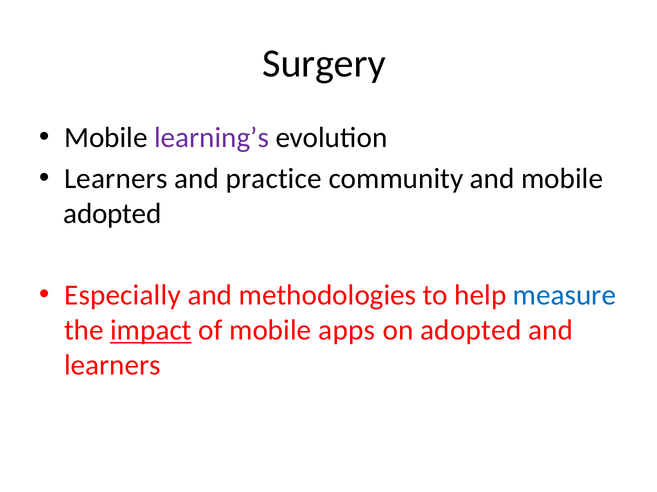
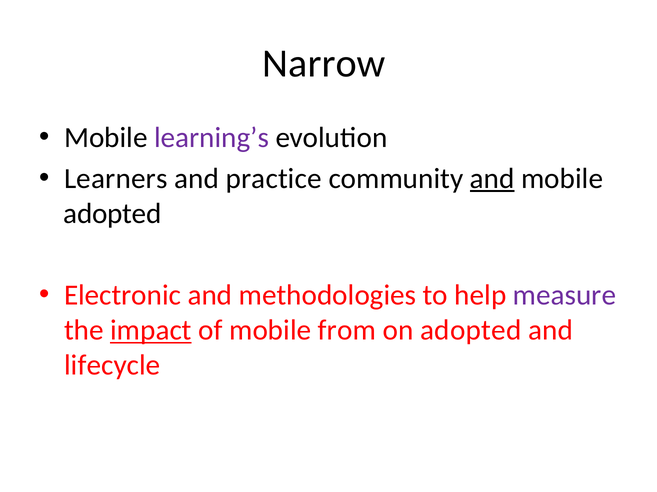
Surgery: Surgery -> Narrow
and at (492, 179) underline: none -> present
Especially: Especially -> Electronic
measure colour: blue -> purple
apps: apps -> from
learners at (112, 366): learners -> lifecycle
